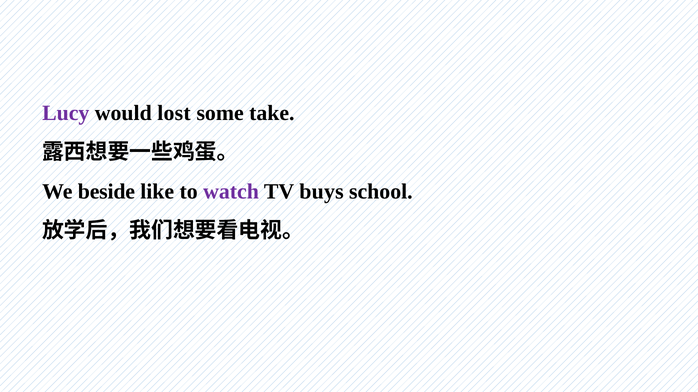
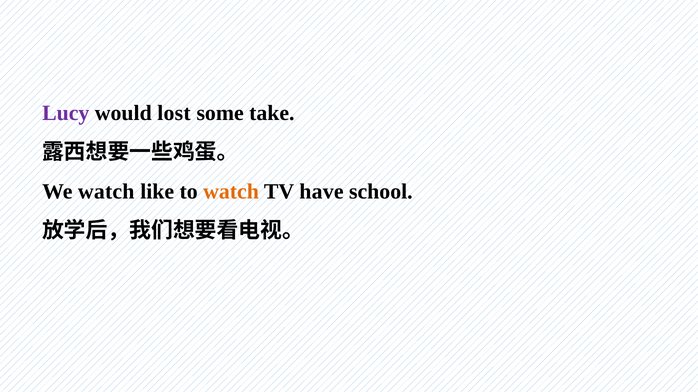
We beside: beside -> watch
watch at (231, 192) colour: purple -> orange
buys: buys -> have
